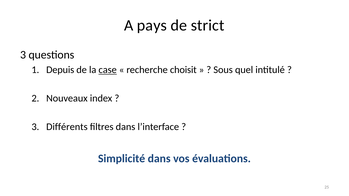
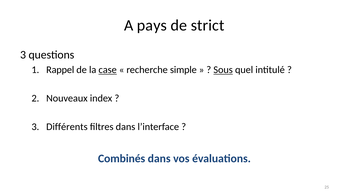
Depuis: Depuis -> Rappel
choisit: choisit -> simple
Sous underline: none -> present
Simplicité: Simplicité -> Combinés
